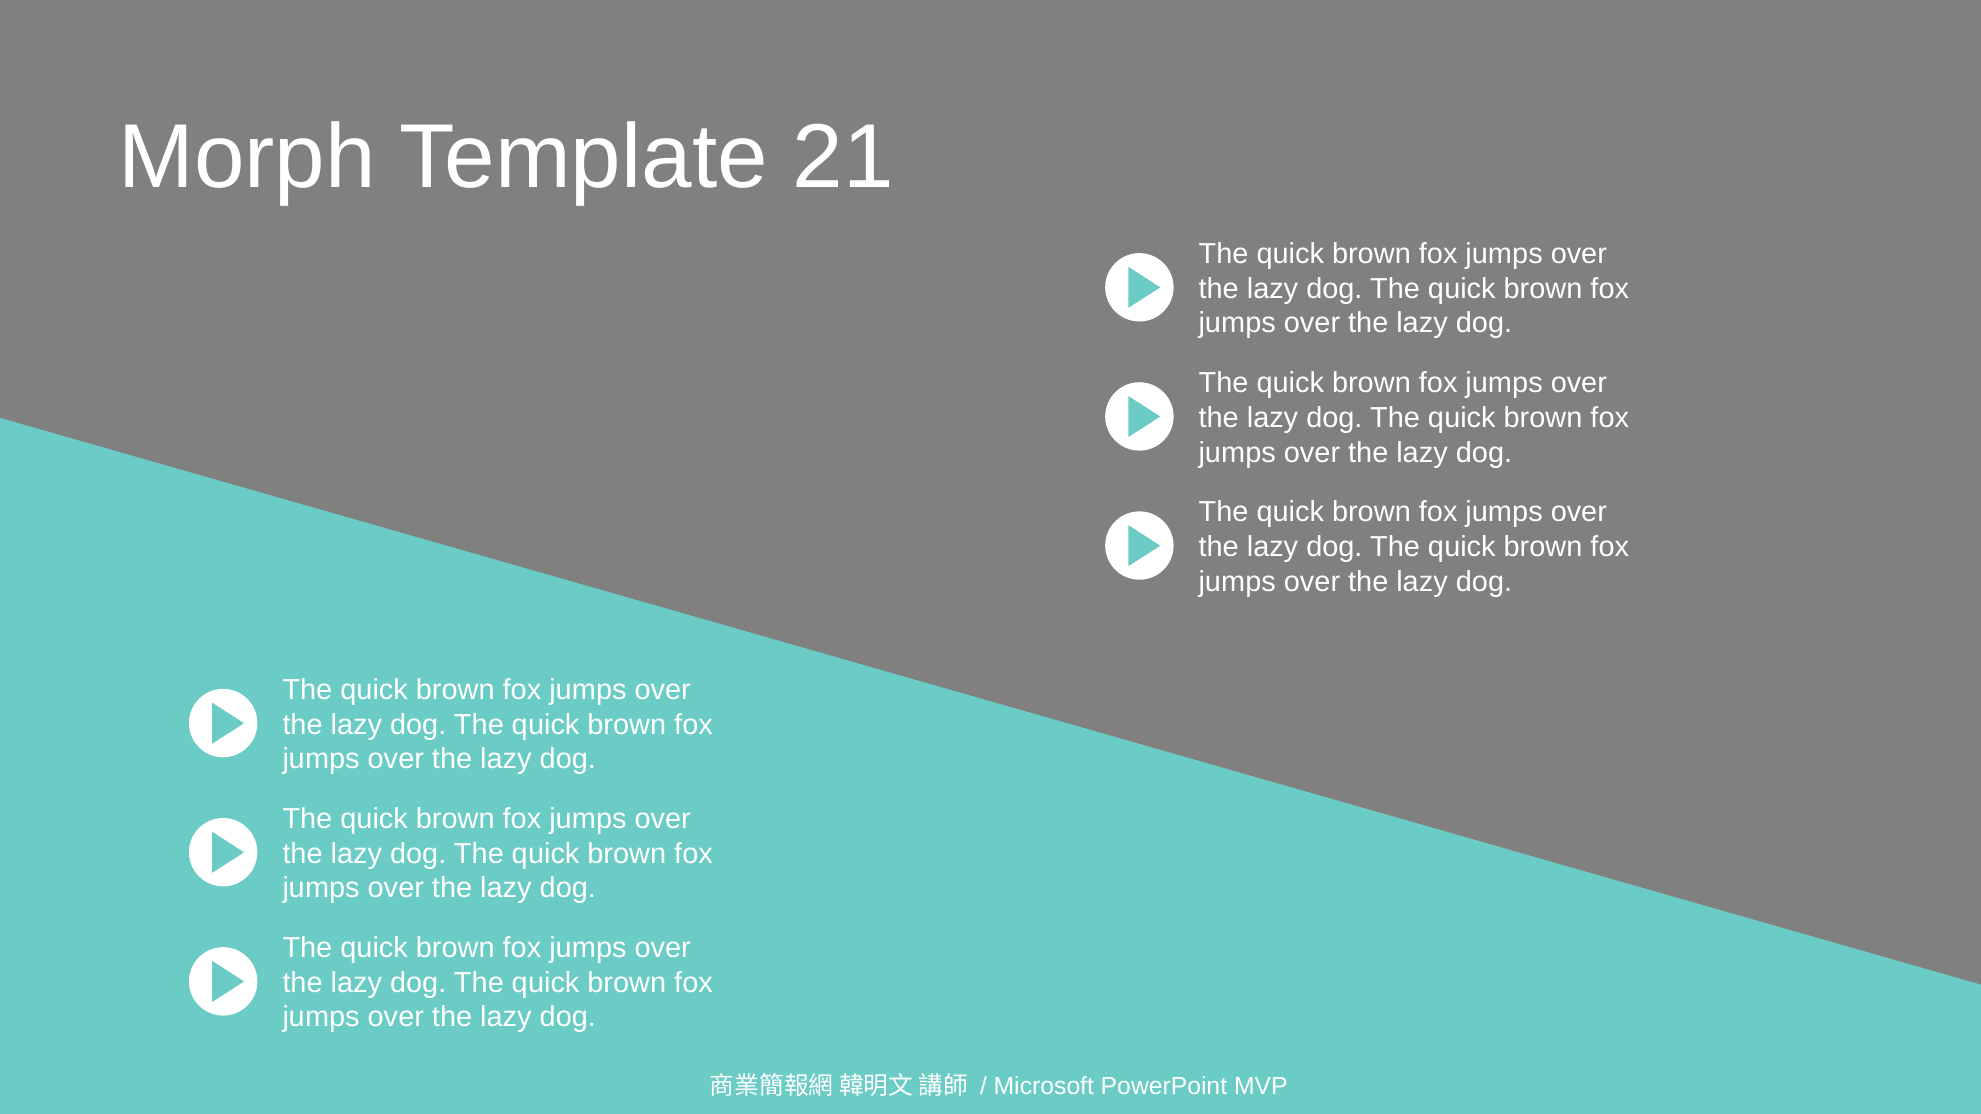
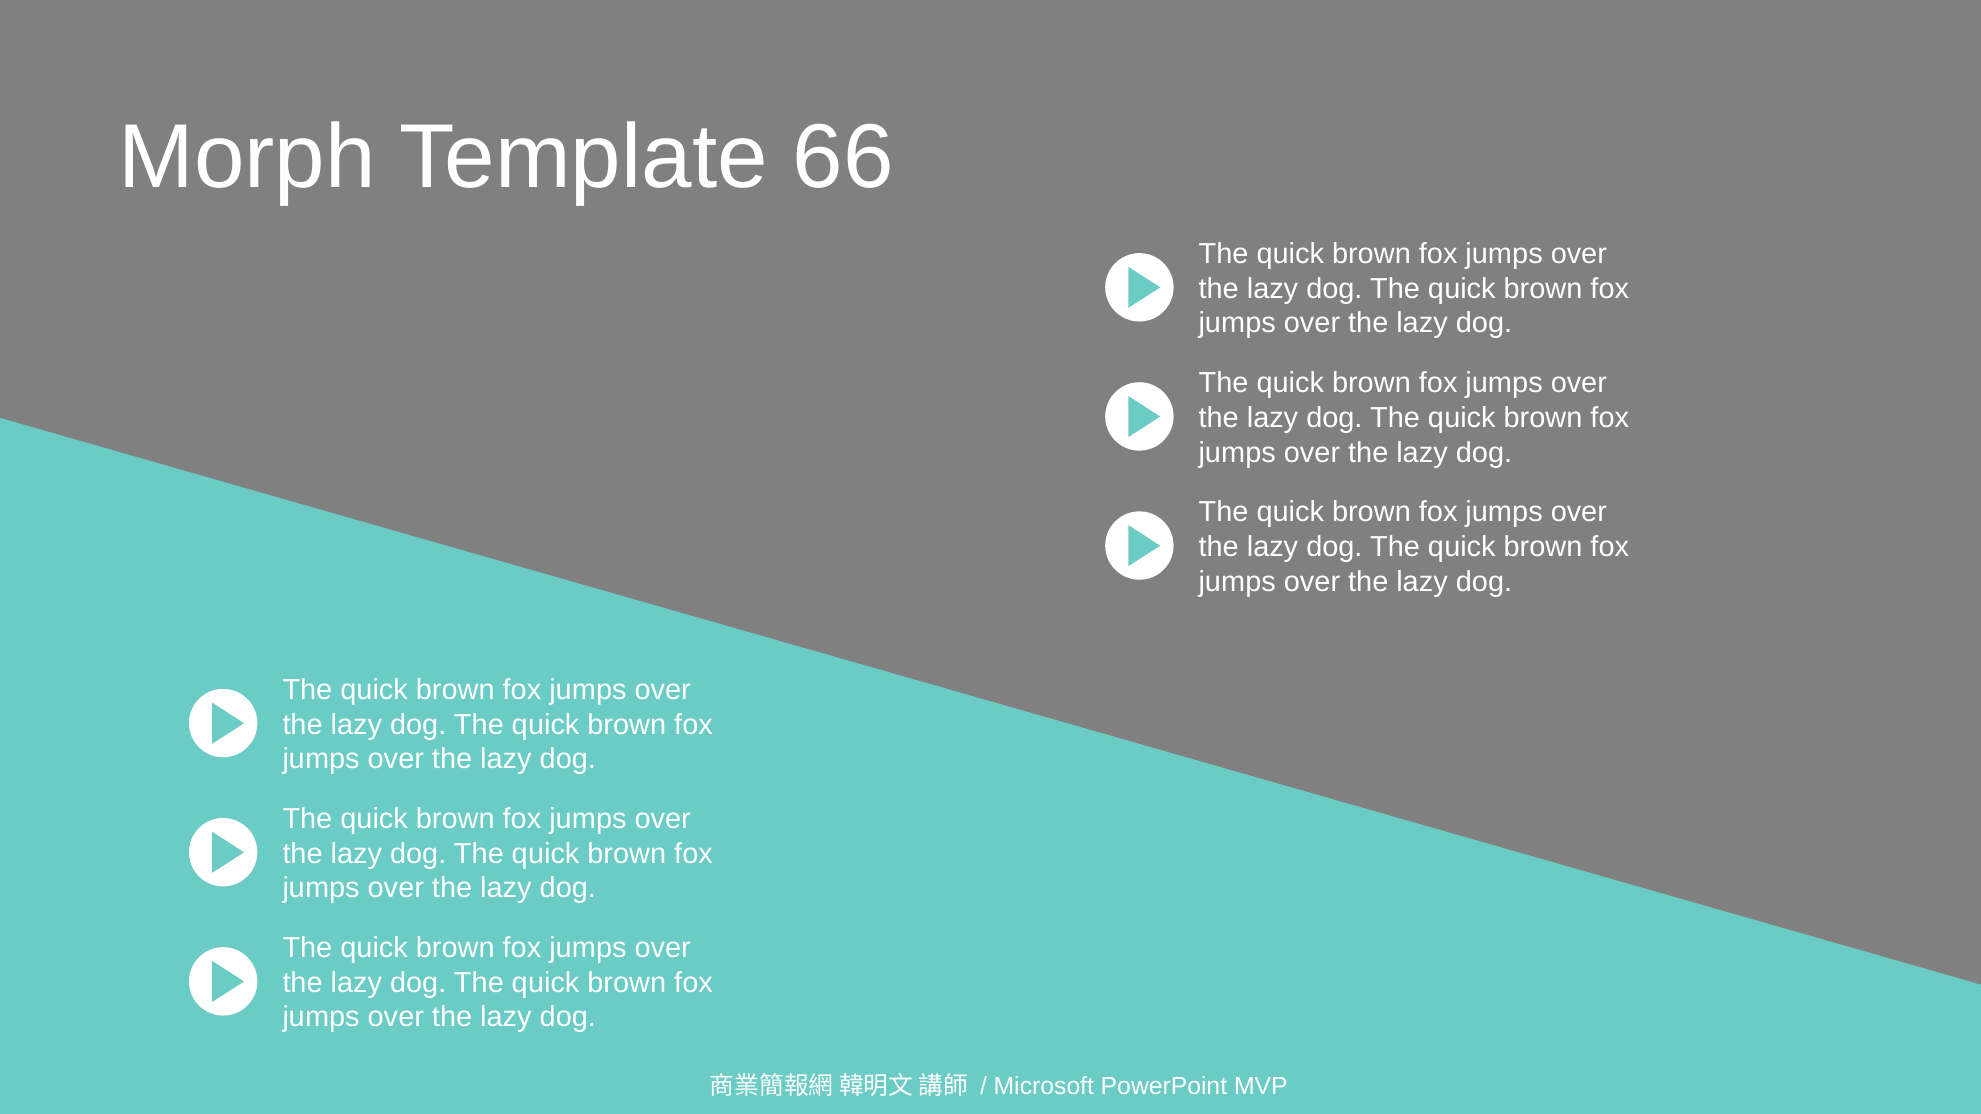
21: 21 -> 66
